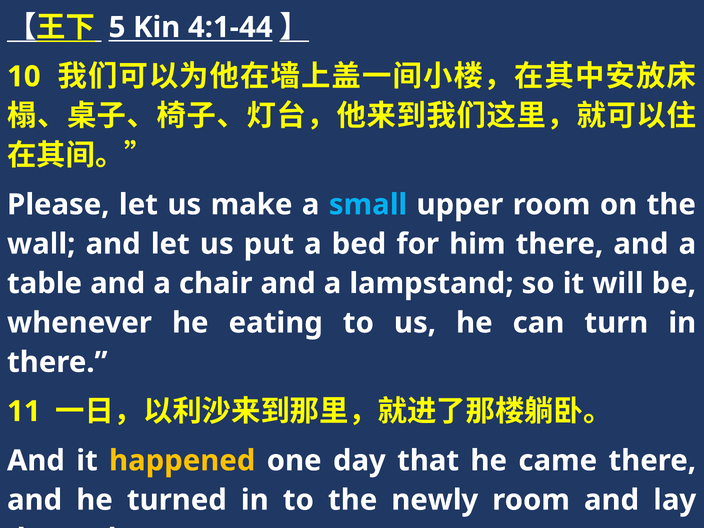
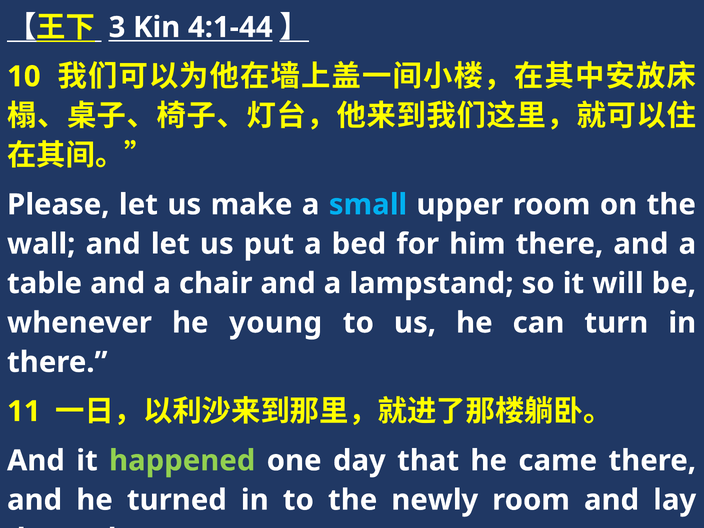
5: 5 -> 3
eating: eating -> young
happened colour: yellow -> light green
